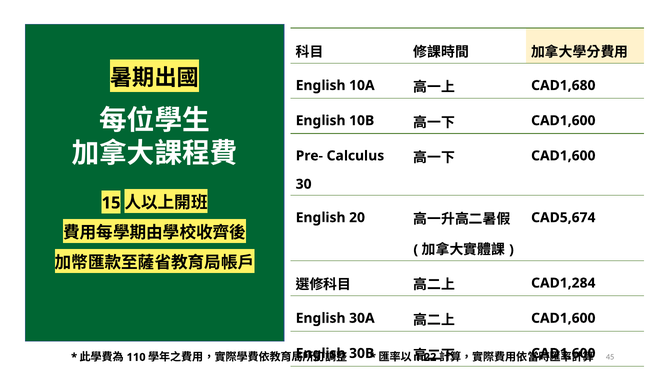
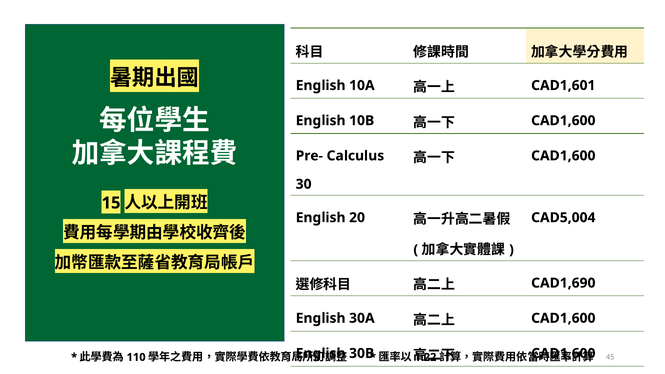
CAD1,680: CAD1,680 -> CAD1,601
CAD5,674: CAD5,674 -> CAD5,004
CAD1,284: CAD1,284 -> CAD1,690
